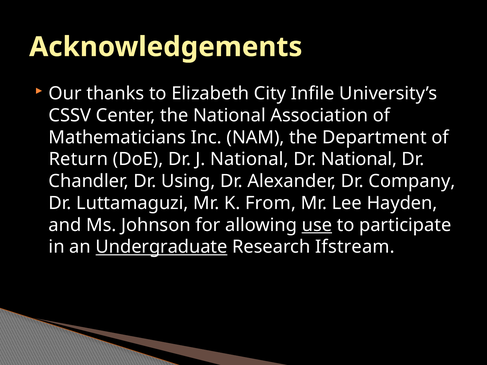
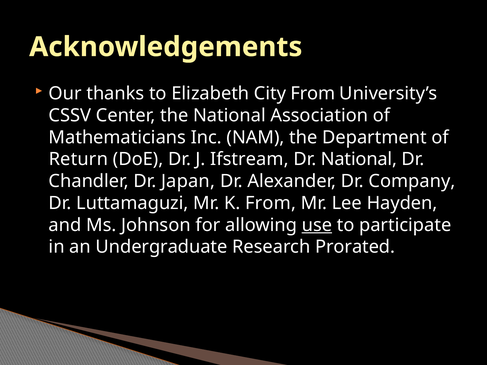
City Infile: Infile -> From
J National: National -> Ifstream
Using: Using -> Japan
Undergraduate underline: present -> none
Ifstream: Ifstream -> Prorated
